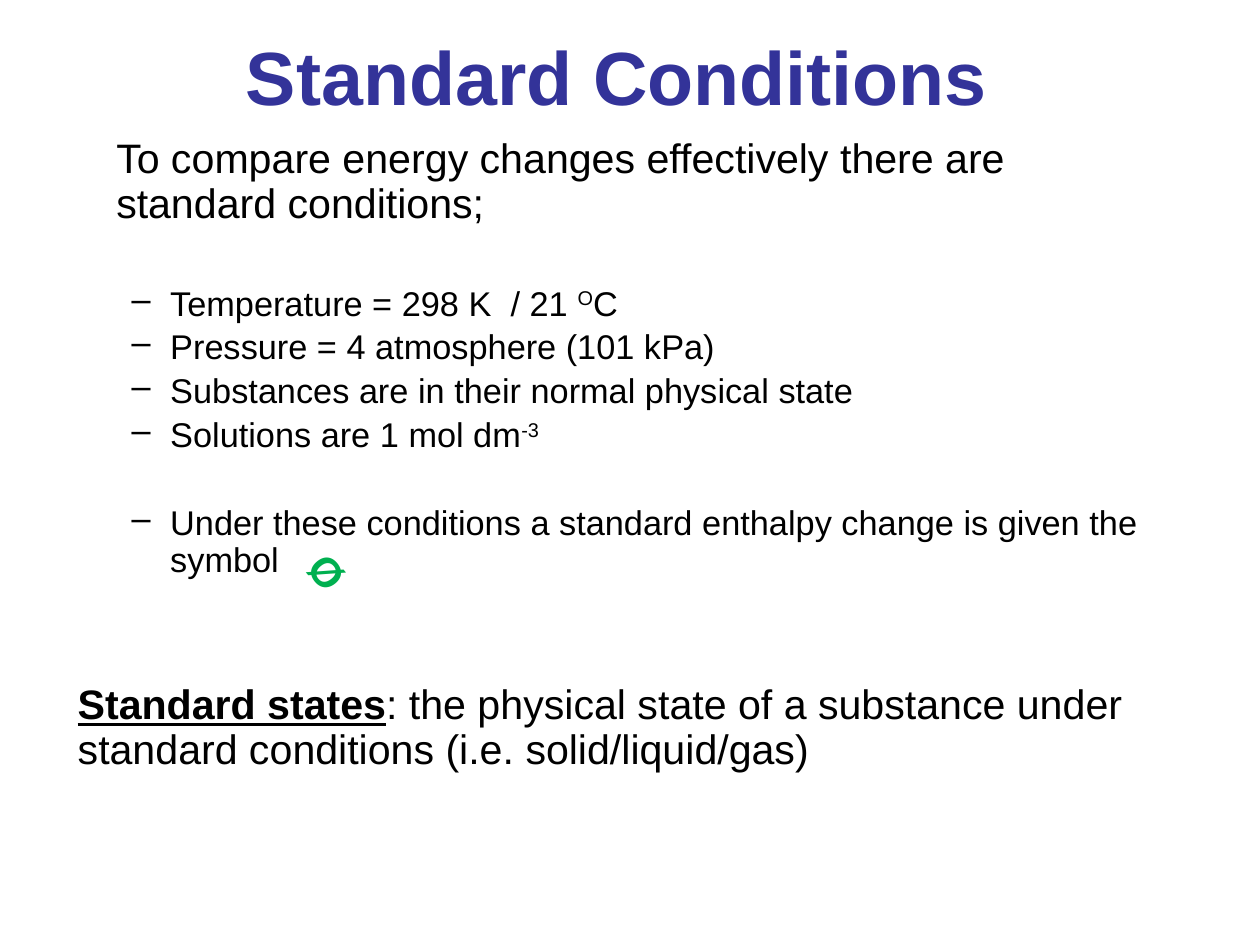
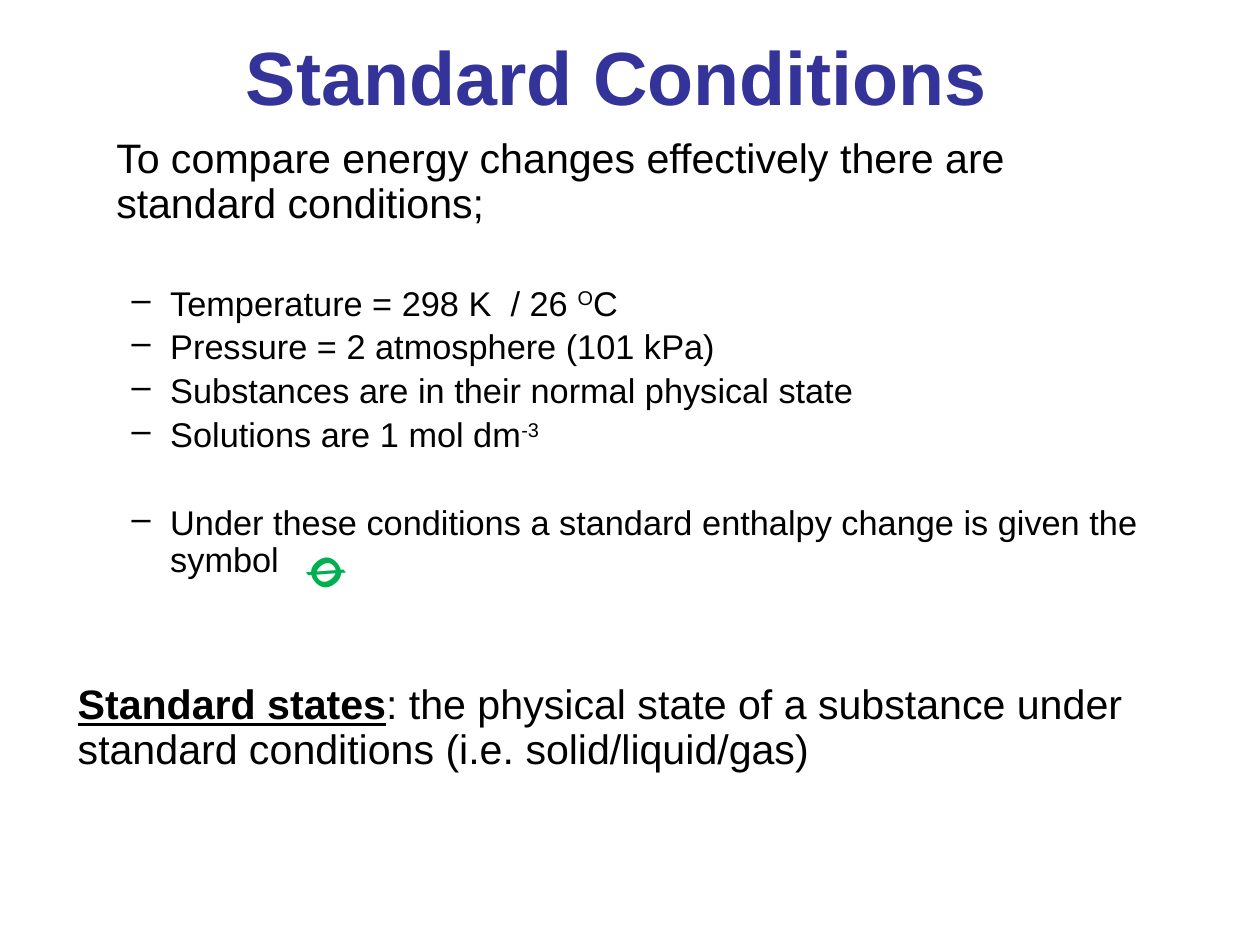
21: 21 -> 26
4: 4 -> 2
